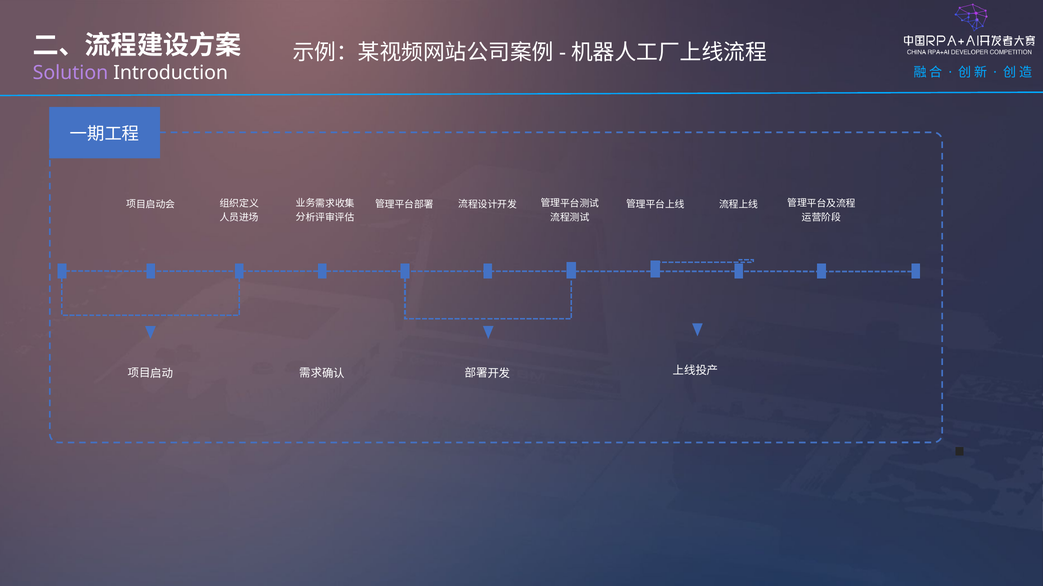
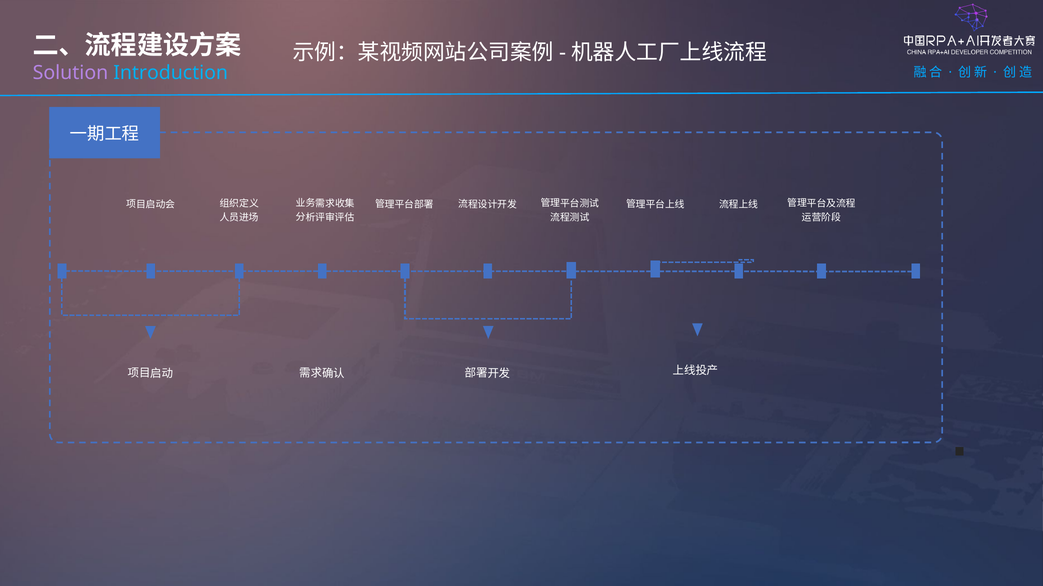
Introduction colour: white -> light blue
